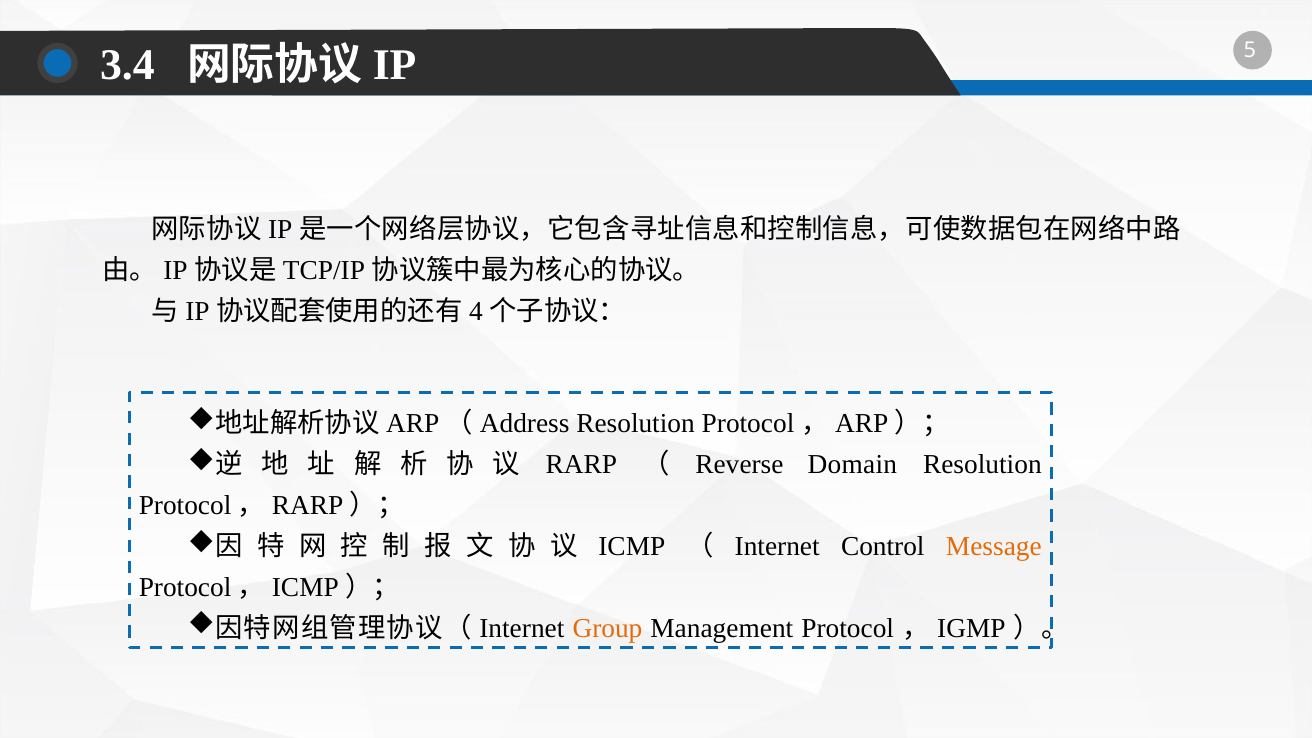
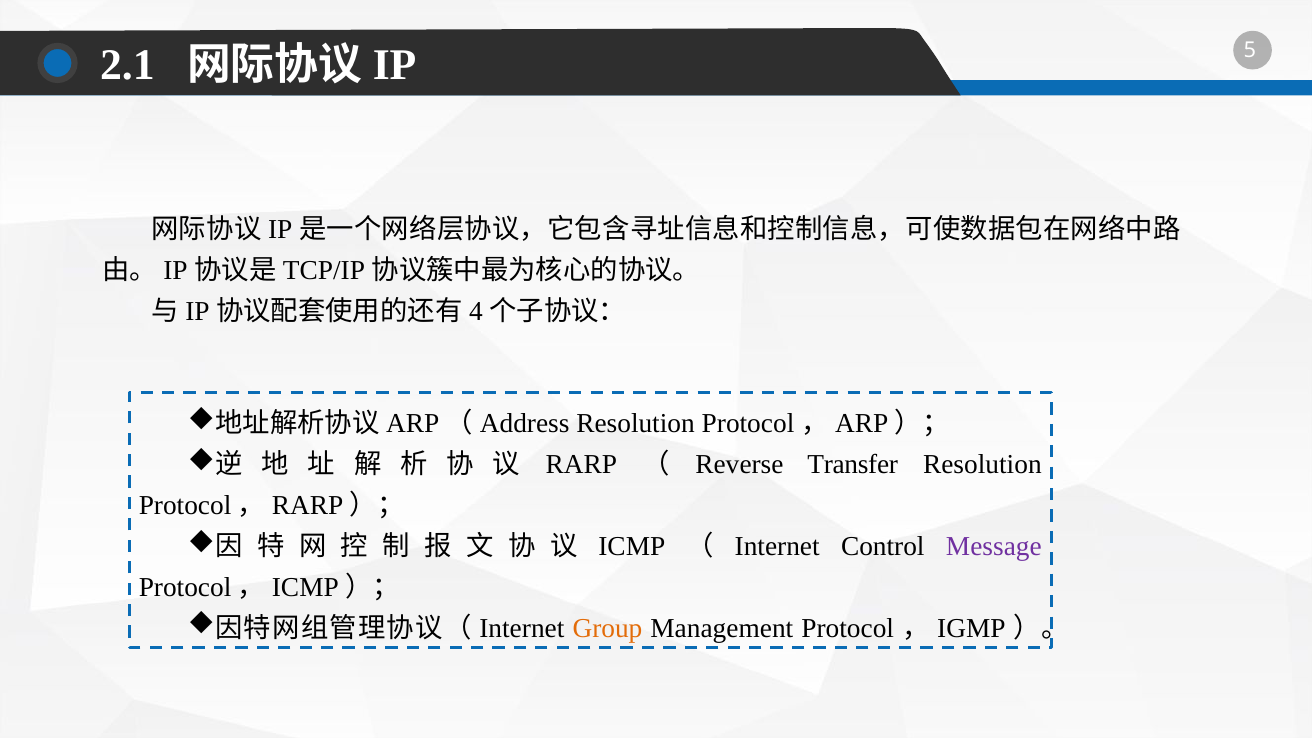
3.4: 3.4 -> 2.1
Domain: Domain -> Transfer
Message colour: orange -> purple
